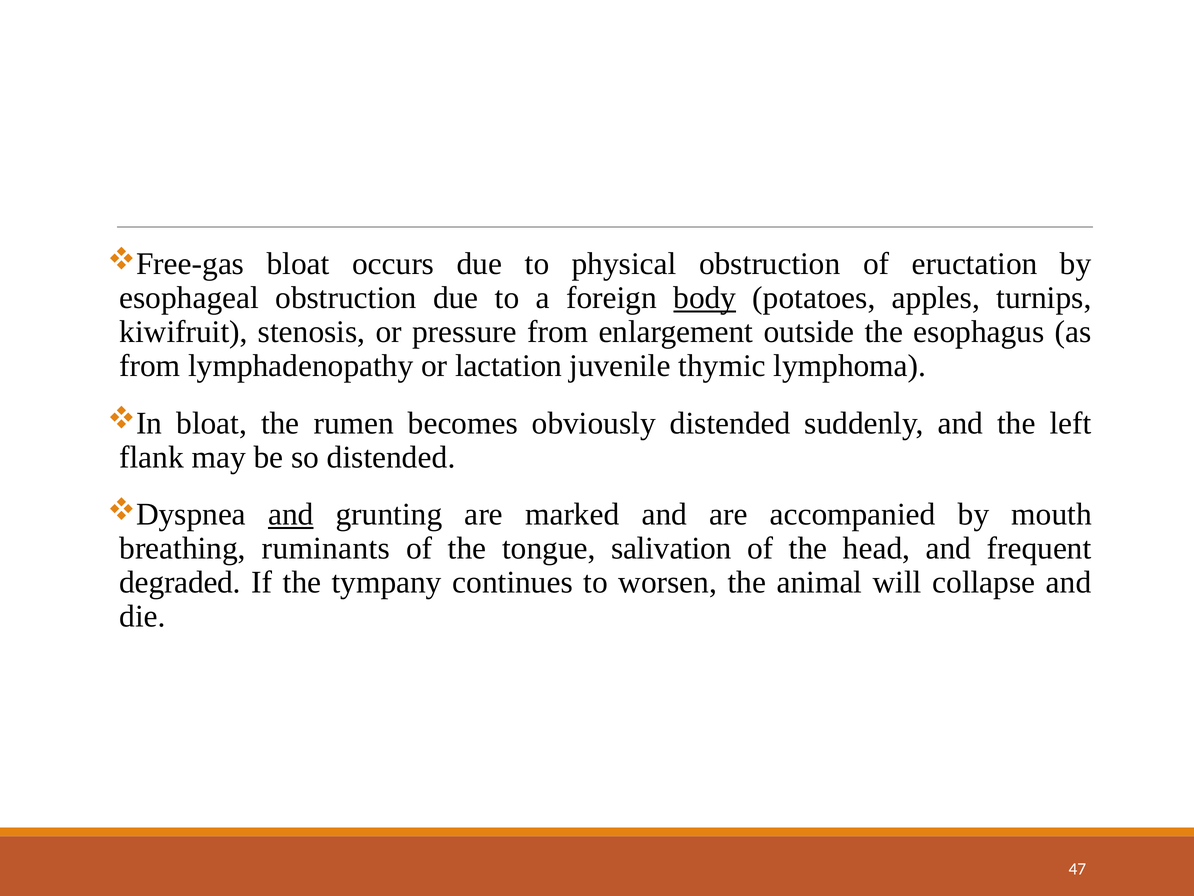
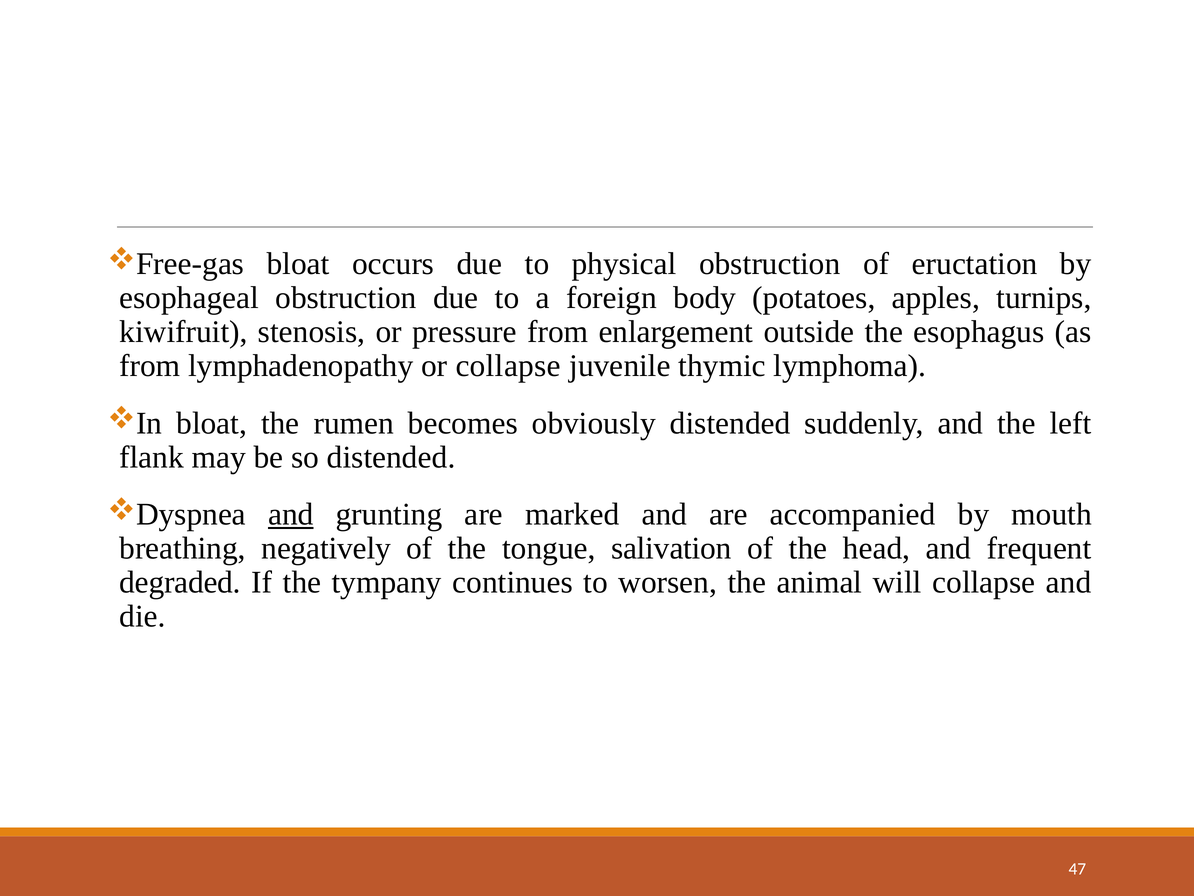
body underline: present -> none
or lactation: lactation -> collapse
ruminants: ruminants -> negatively
